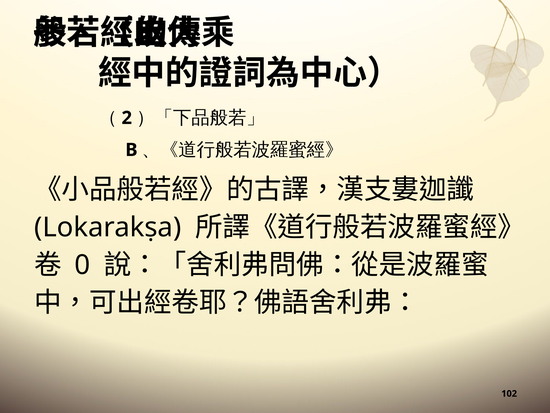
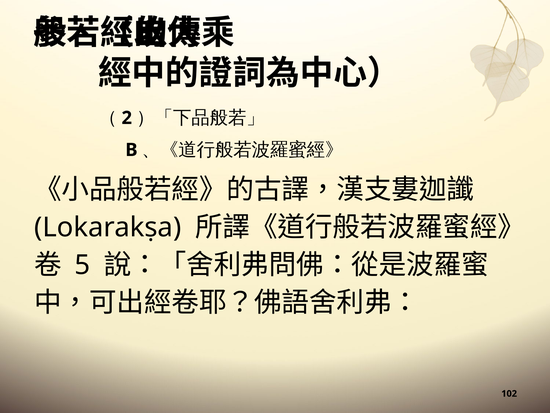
0: 0 -> 5
